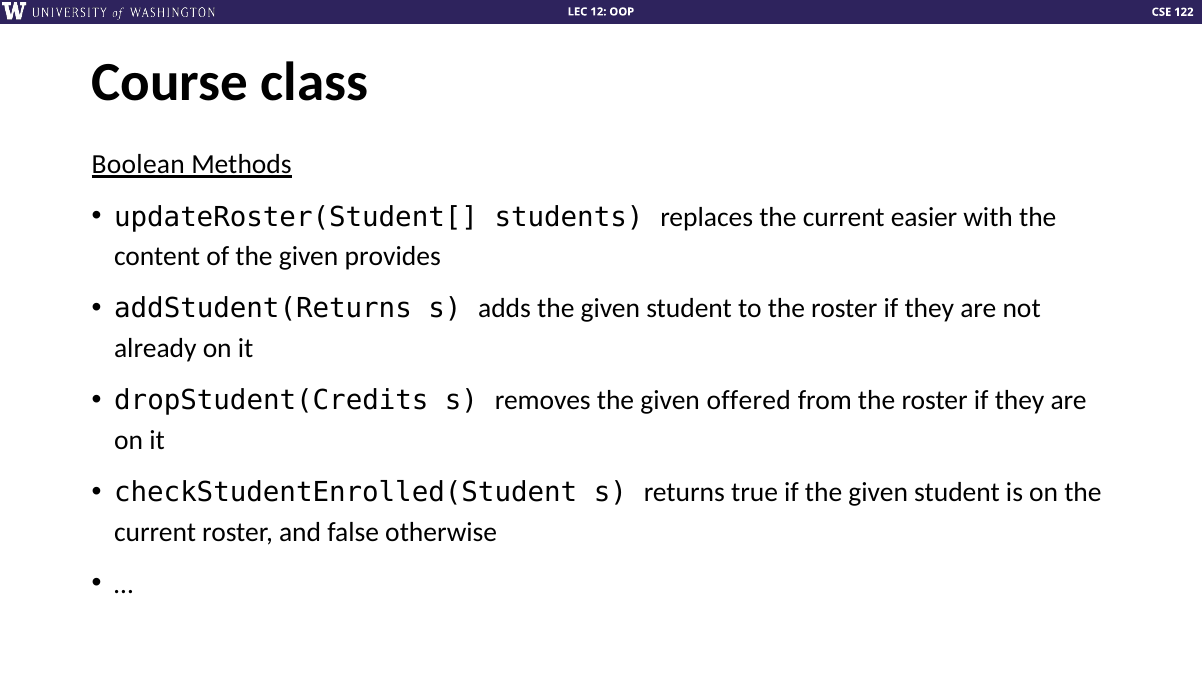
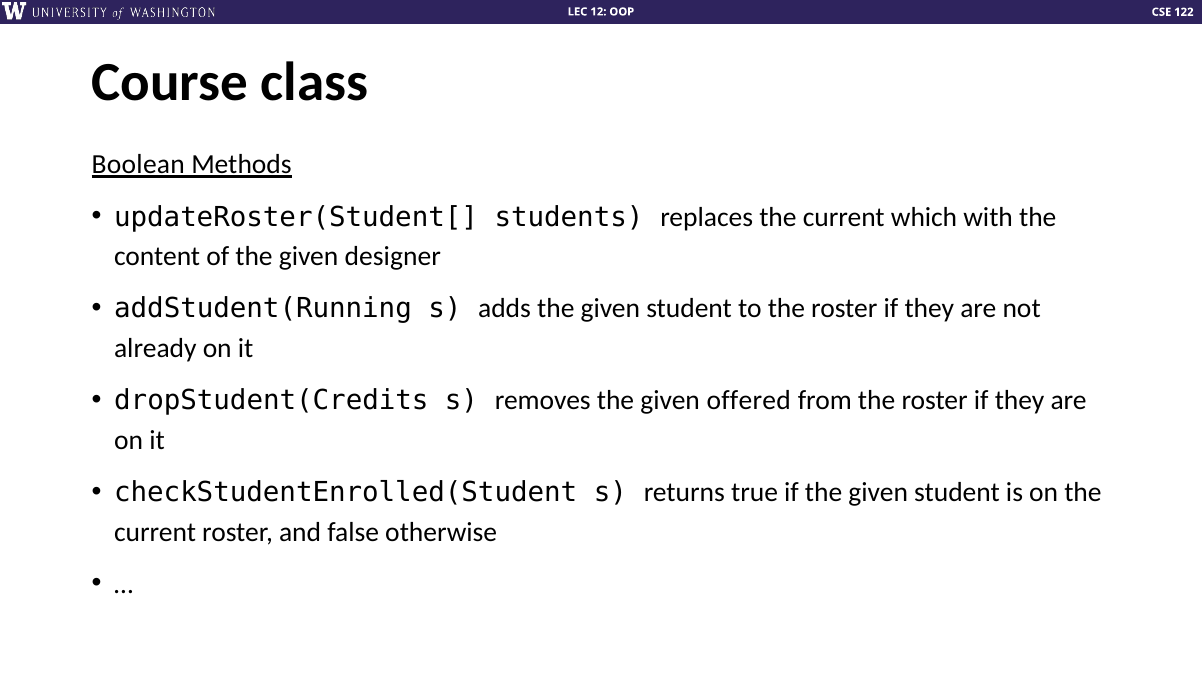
easier: easier -> which
provides: provides -> designer
addStudent(Returns: addStudent(Returns -> addStudent(Running
